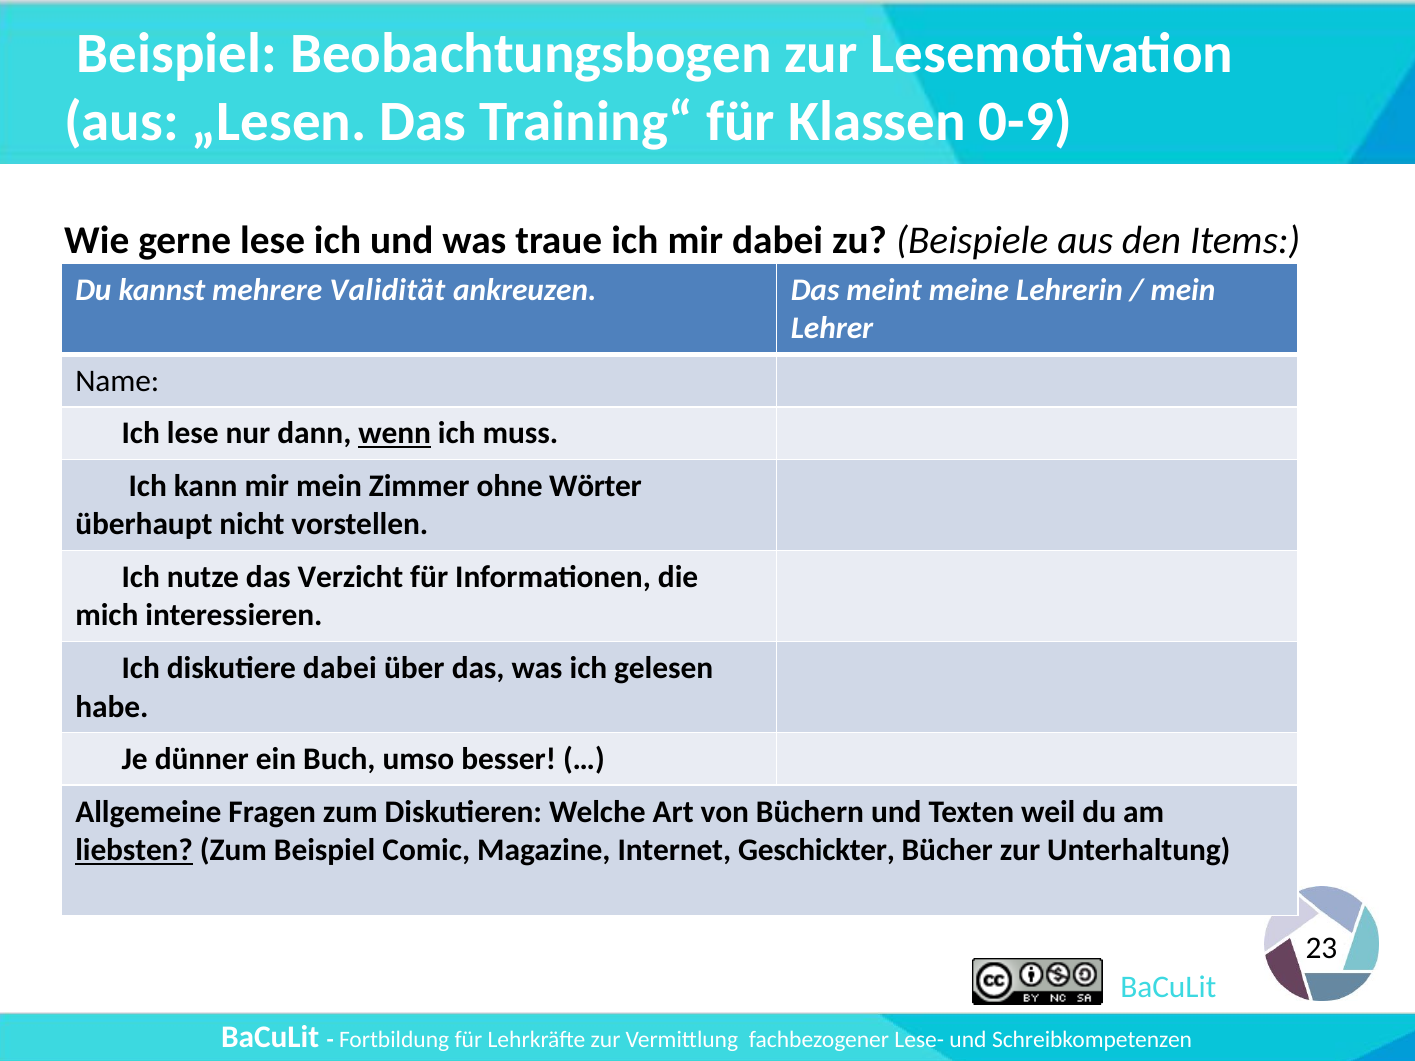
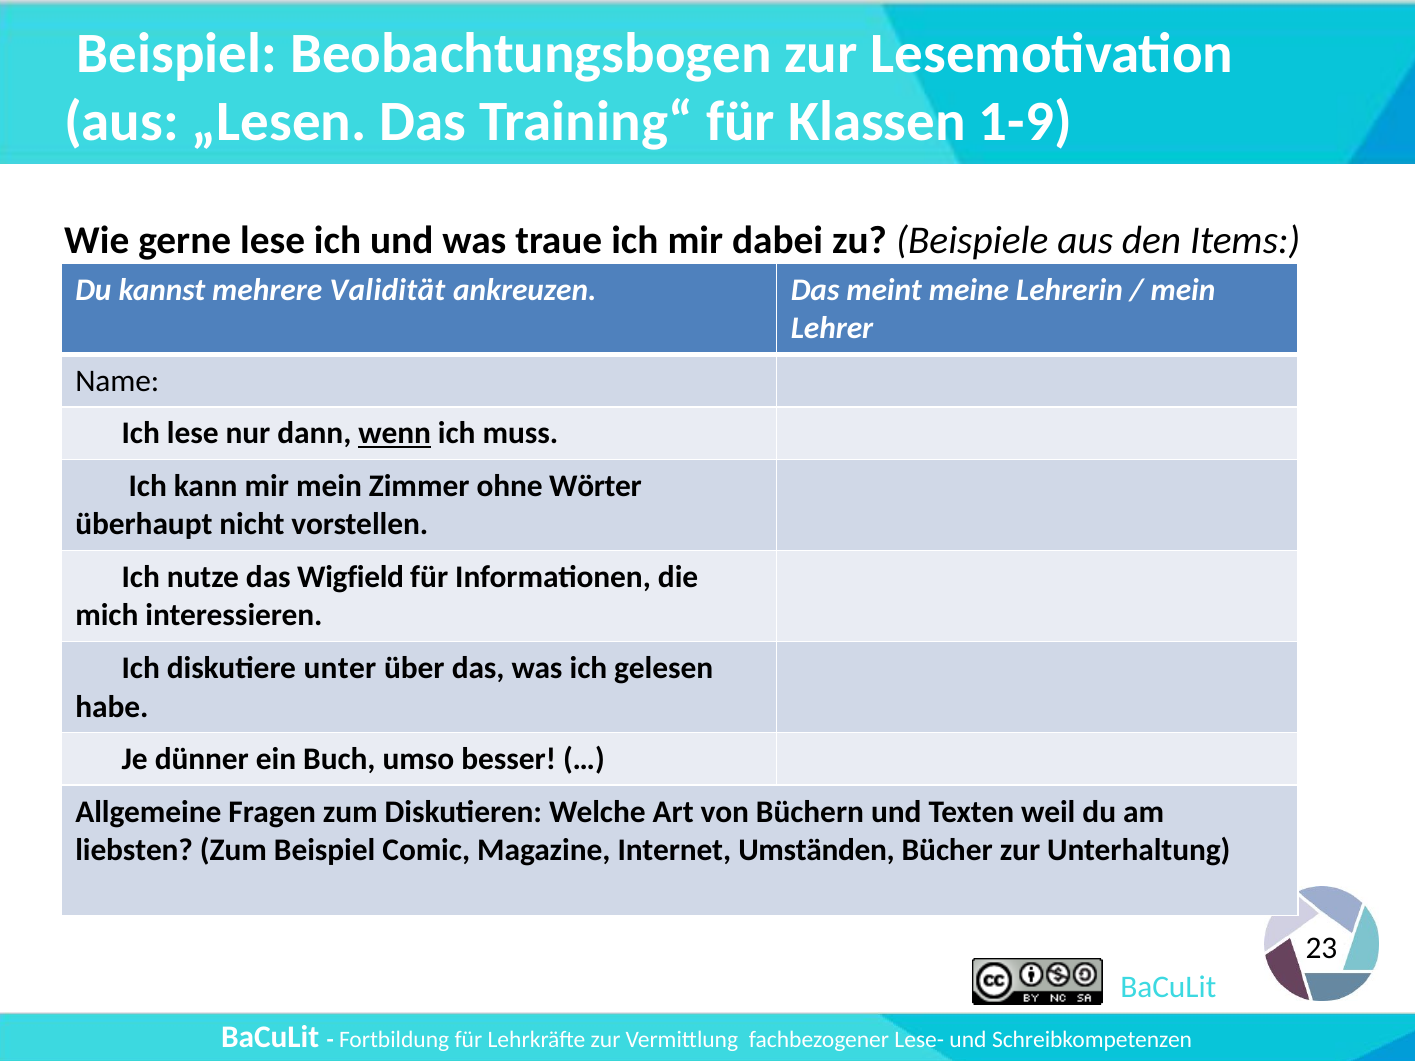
0-9: 0-9 -> 1-9
Verzicht: Verzicht -> Wigfield
diskutiere dabei: dabei -> unter
liebsten underline: present -> none
Geschickter: Geschickter -> Umständen
